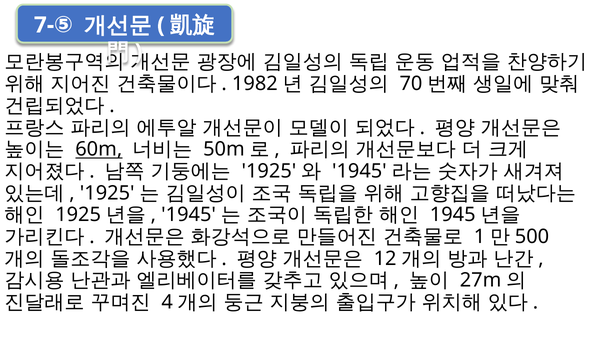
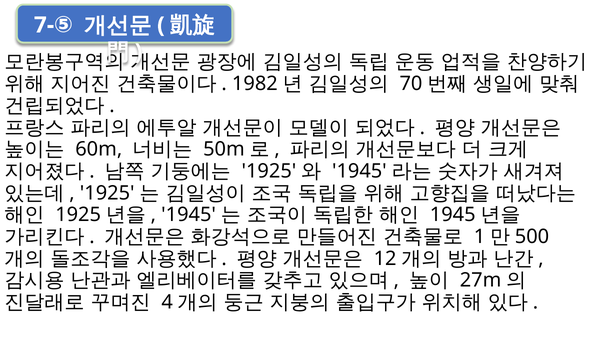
60m underline: present -> none
